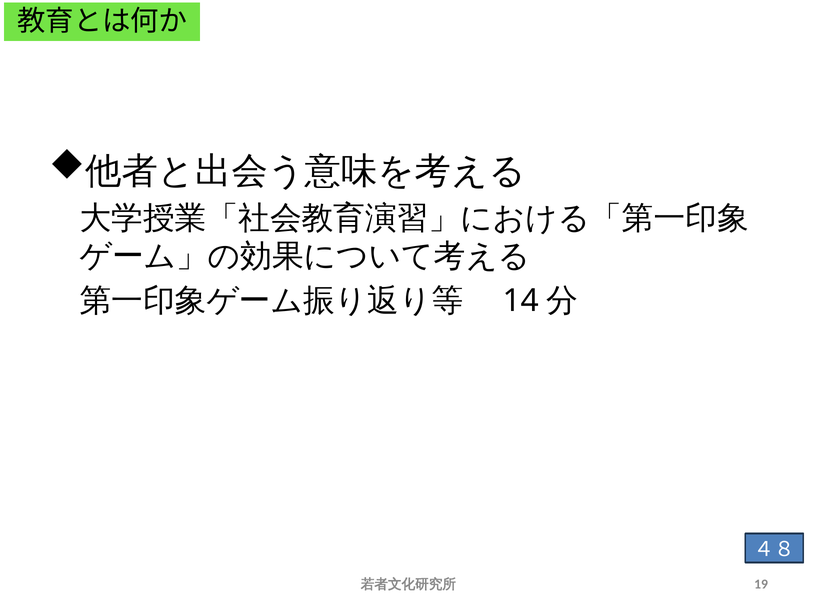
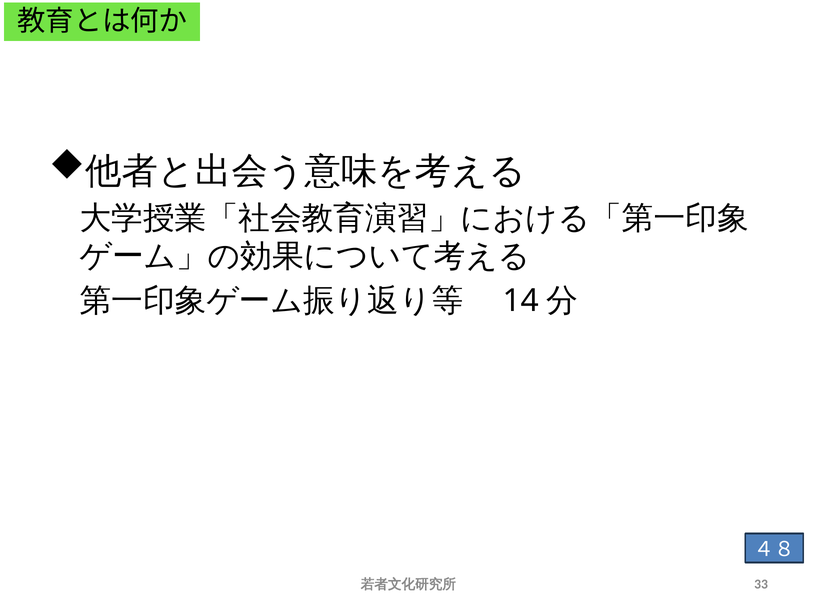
19: 19 -> 33
